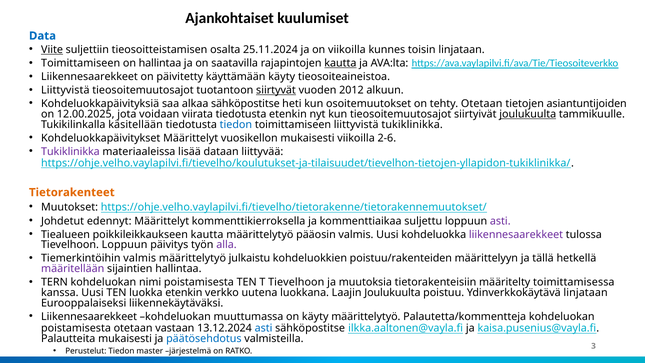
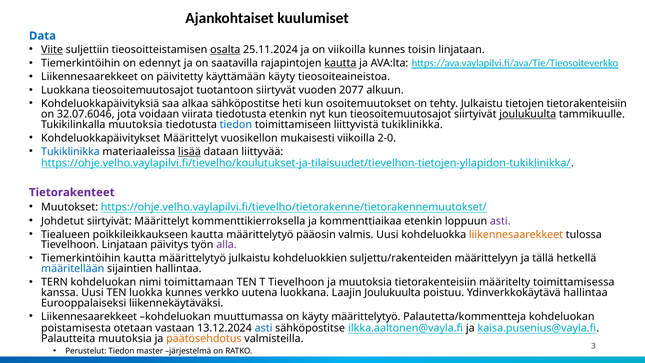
osalta underline: none -> present
Toimittamiseen at (81, 63): Toimittamiseen -> Tiemerkintöihin
on hallintaa: hallintaa -> edennyt
Liittyvistä at (65, 90): Liittyvistä -> Luokkana
siirtyvät underline: present -> none
2012: 2012 -> 2077
tehty Otetaan: Otetaan -> Julkaistu
tietojen asiantuntijoiden: asiantuntijoiden -> tietorakenteisiin
12.00.2025: 12.00.2025 -> 32.07.6046
Tukikilinkalla käsitellään: käsitellään -> muutoksia
2-6: 2-6 -> 2-0
Tukiklinikka at (70, 151) colour: purple -> blue
lisää underline: none -> present
Tietorakenteet colour: orange -> purple
Johdetut edennyt: edennyt -> siirtyivät
kommenttiaikaa suljettu: suljettu -> etenkin
liikennesaarekkeet at (516, 234) colour: purple -> orange
Tievelhoon Loppuun: Loppuun -> Linjataan
Tiemerkintöihin valmis: valmis -> kautta
poistuu/rakenteiden: poistuu/rakenteiden -> suljettu/rakenteiden
määritellään colour: purple -> blue
nimi poistamisesta: poistamisesta -> toimittamaan
luokka etenkin: etenkin -> kunnes
Ydinverkkokäytävä linjataan: linjataan -> hallintaa
Palautteita mukaisesti: mukaisesti -> muutoksia
päätösehdotus colour: blue -> orange
